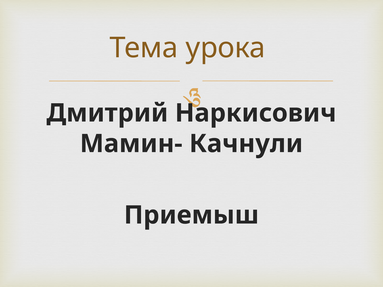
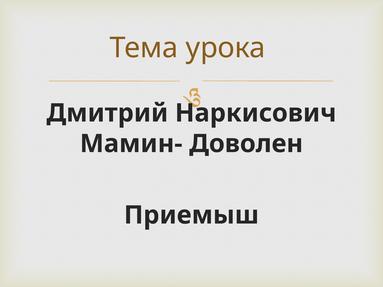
Качнули: Качнули -> Доволен
